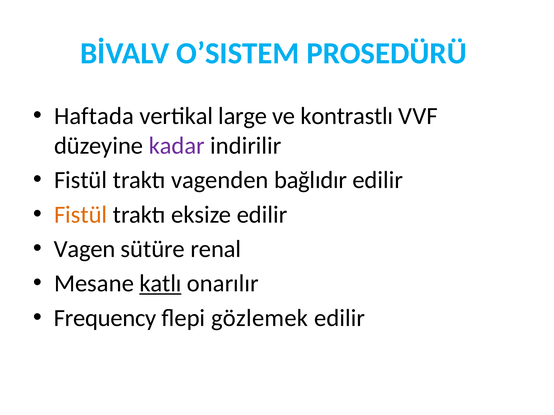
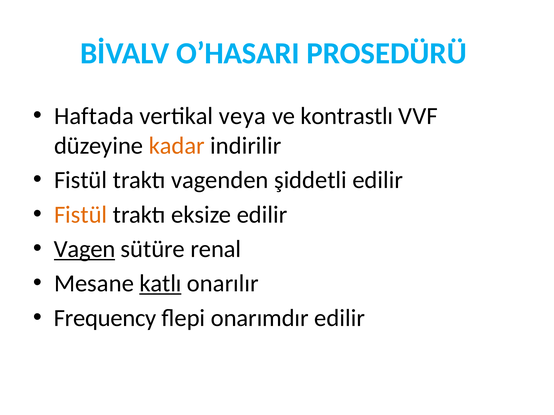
O’SISTEM: O’SISTEM -> O’HASARI
large: large -> veya
kadar colour: purple -> orange
bağlıdır: bağlıdır -> şiddetli
Vagen underline: none -> present
gözlemek: gözlemek -> onarımdır
